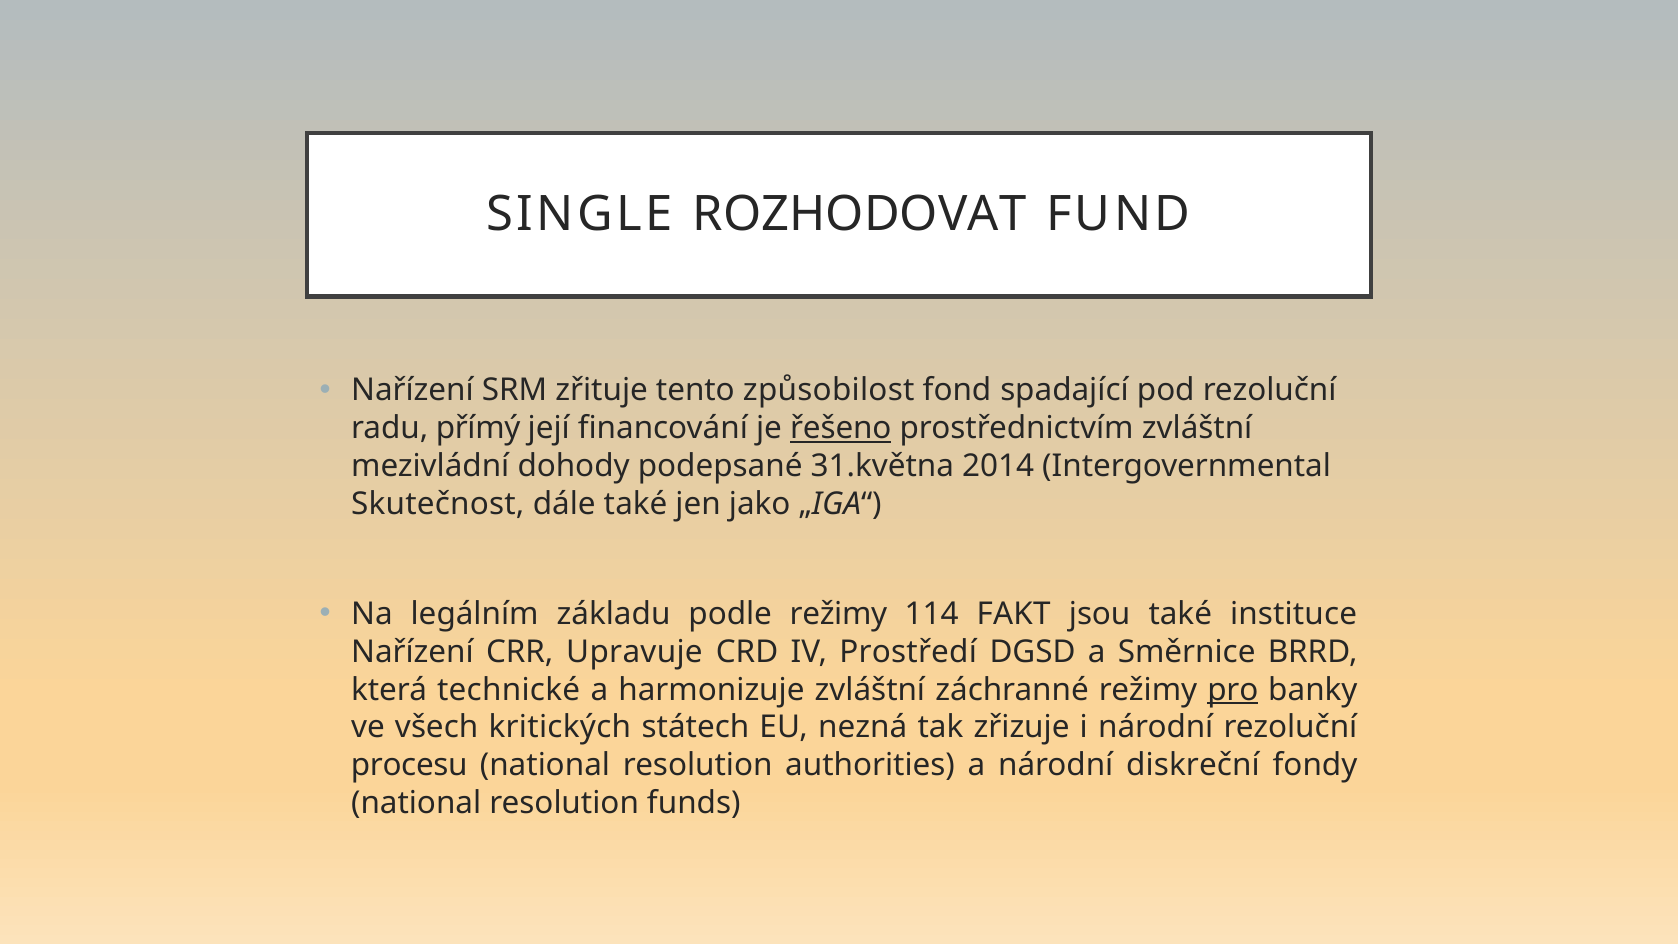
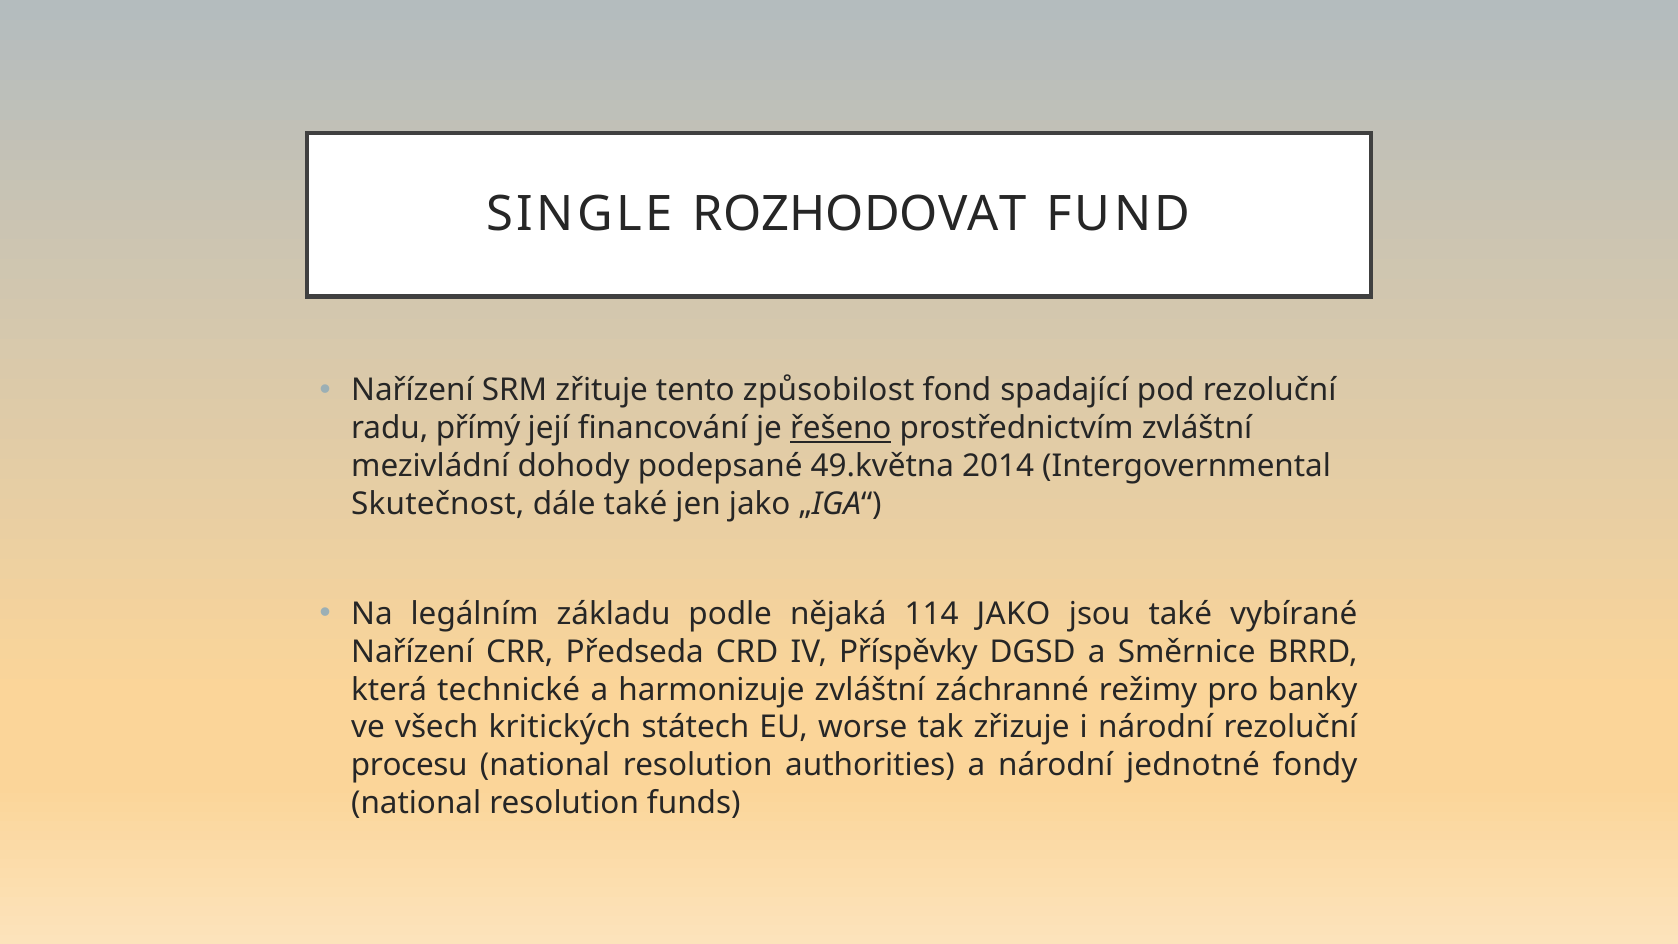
31.května: 31.května -> 49.května
podle režimy: režimy -> nějaká
114 FAKT: FAKT -> JAKO
instituce: instituce -> vybírané
Upravuje: Upravuje -> Předseda
Prostředí: Prostředí -> Příspěvky
pro underline: present -> none
nezná: nezná -> worse
diskreční: diskreční -> jednotné
